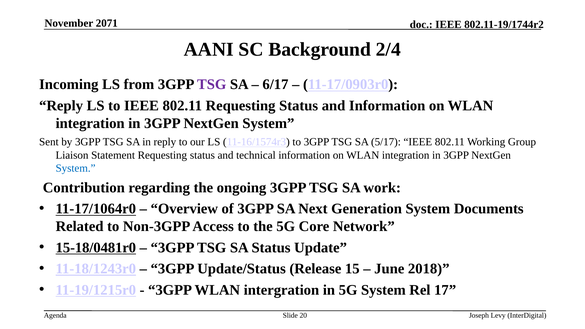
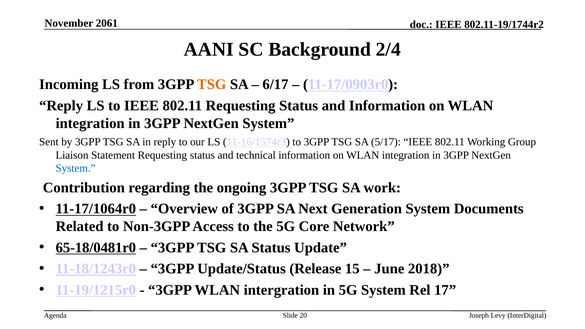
2071: 2071 -> 2061
TSG at (212, 84) colour: purple -> orange
15-18/0481r0: 15-18/0481r0 -> 65-18/0481r0
